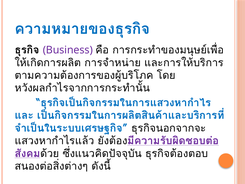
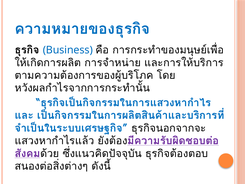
Business colour: purple -> blue
